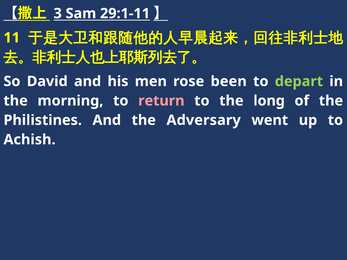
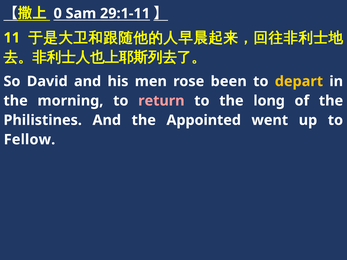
3: 3 -> 0
depart colour: light green -> yellow
Adversary: Adversary -> Appointed
Achish: Achish -> Fellow
